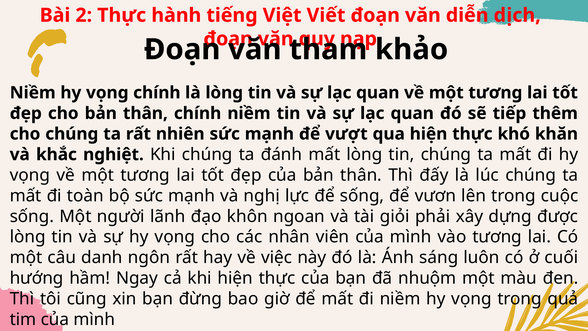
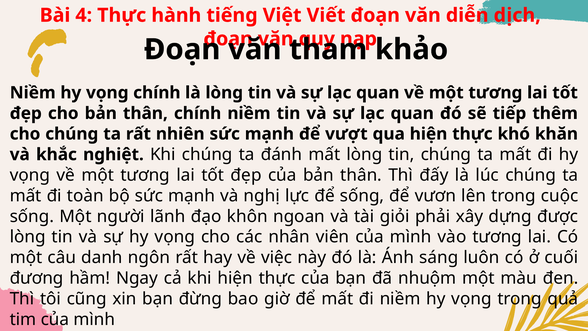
2: 2 -> 4
hướng: hướng -> đương
